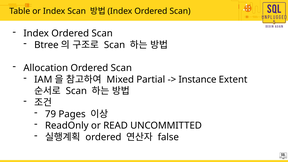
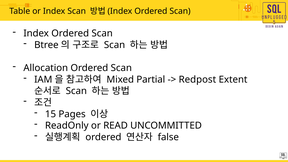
Instance: Instance -> Redpost
79: 79 -> 15
